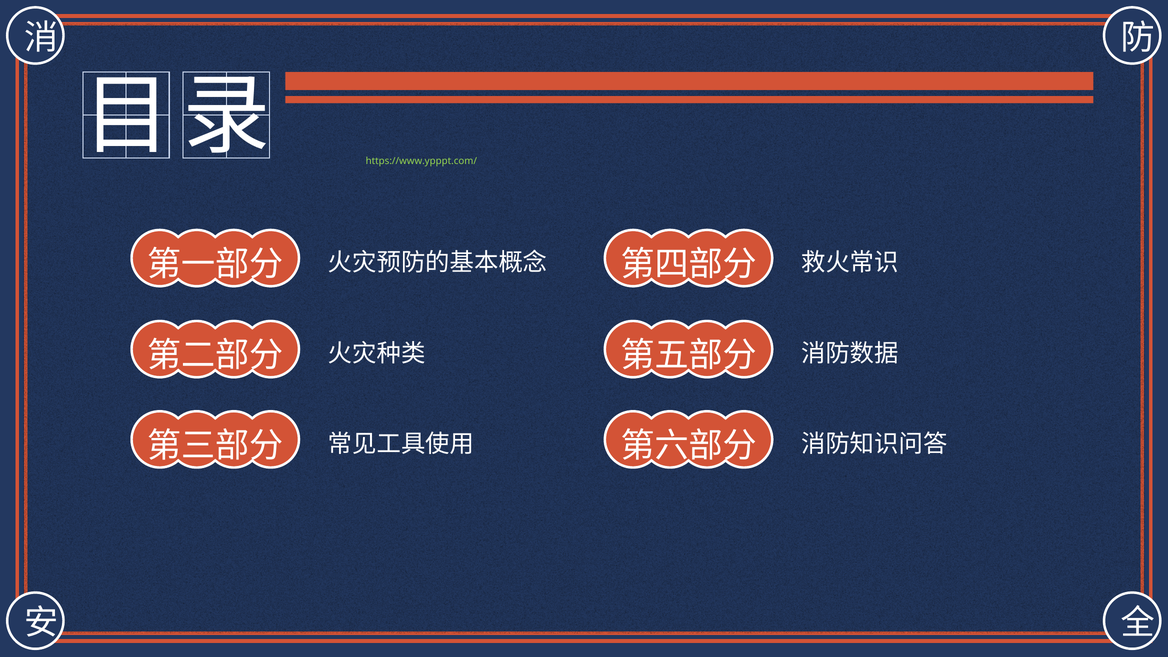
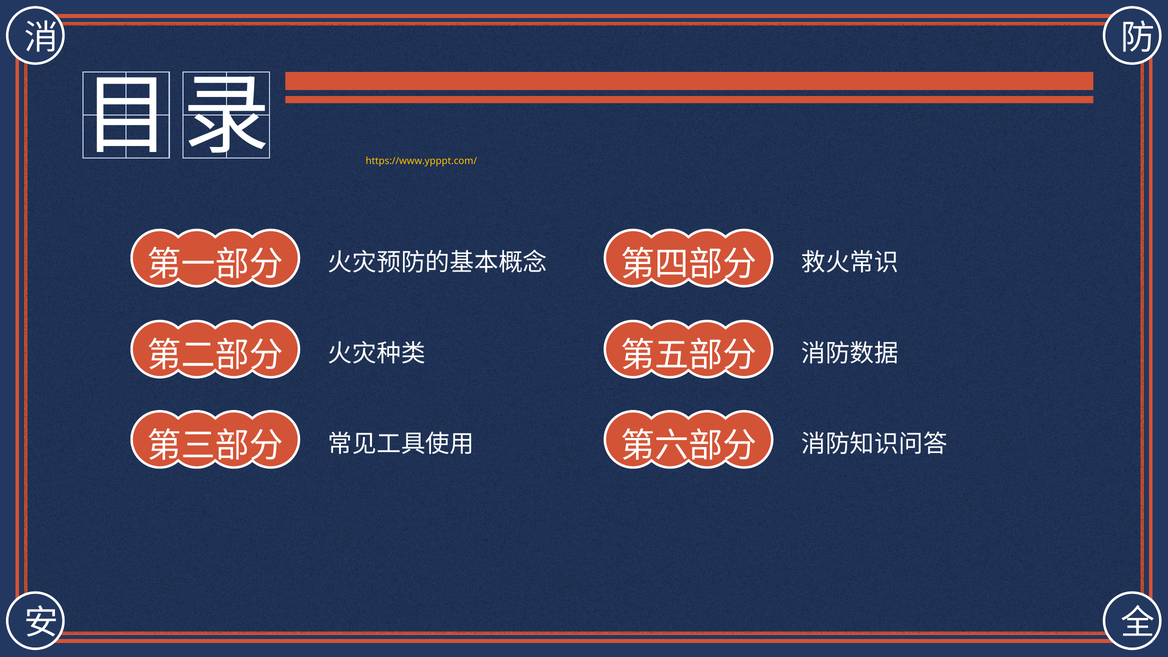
https://www.ypppt.com/ colour: light green -> yellow
